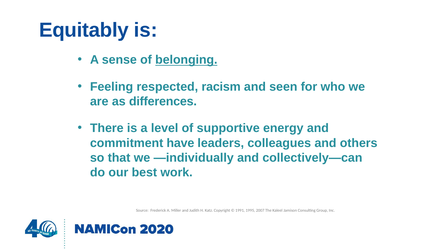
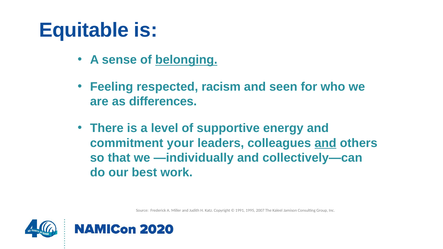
Equitably: Equitably -> Equitable
have: have -> your
and at (325, 143) underline: none -> present
